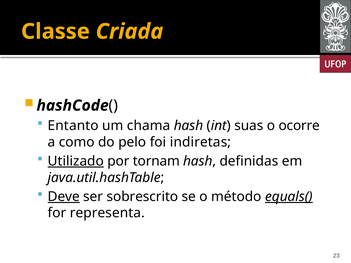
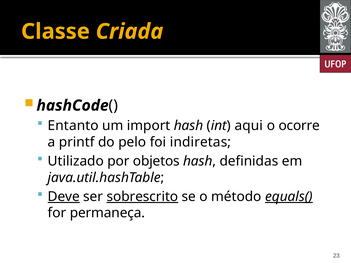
chama: chama -> import
suas: suas -> aqui
como: como -> printf
Utilizado underline: present -> none
tornam: tornam -> objetos
sobrescrito underline: none -> present
representa: representa -> permaneça
